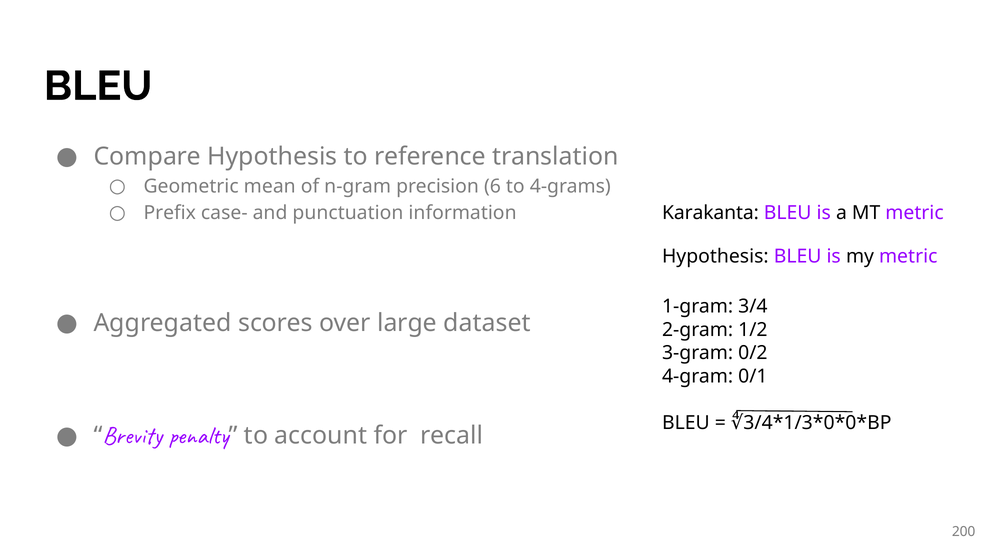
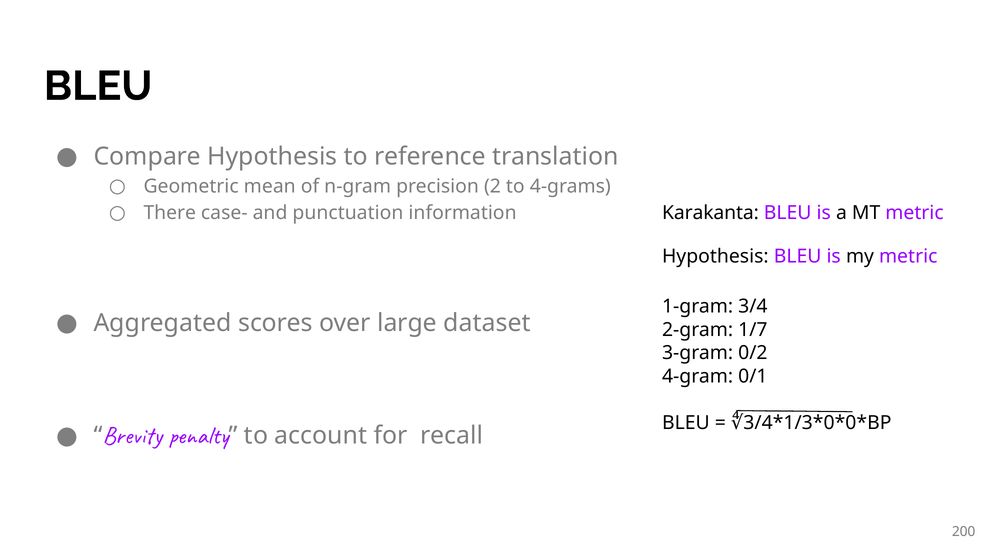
6: 6 -> 2
Prefix: Prefix -> There
1/2: 1/2 -> 1/7
